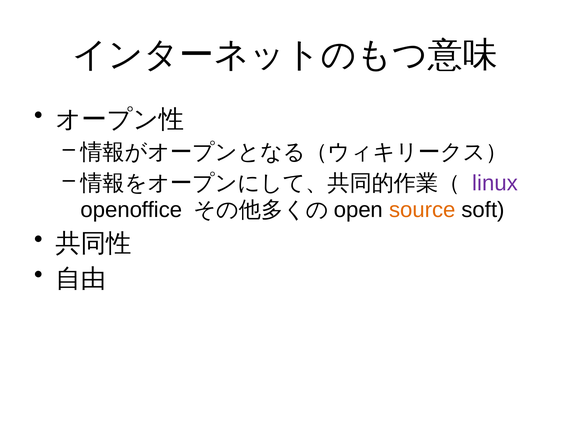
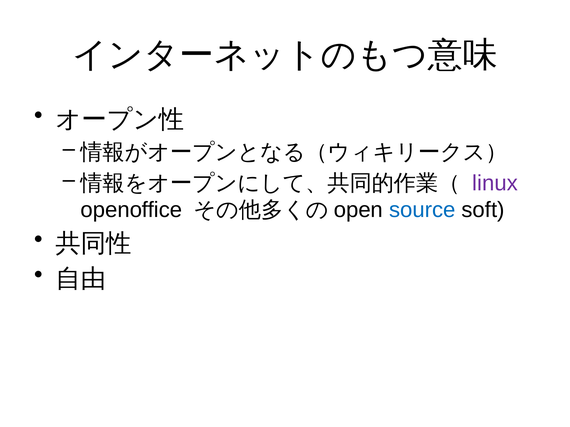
source colour: orange -> blue
